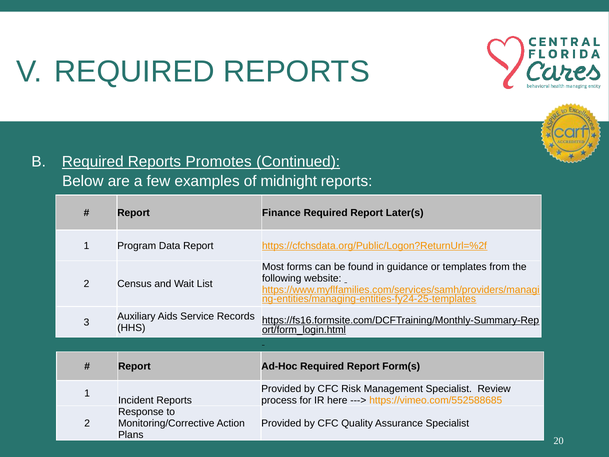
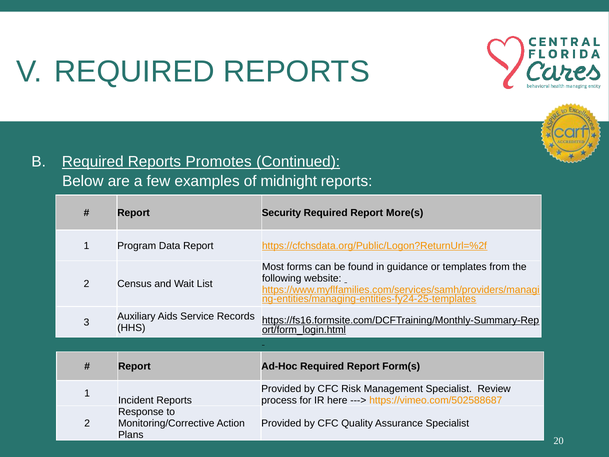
Finance: Finance -> Security
Later(s: Later(s -> More(s
https://vimeo.com/552588685: https://vimeo.com/552588685 -> https://vimeo.com/502588687
